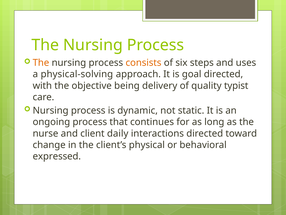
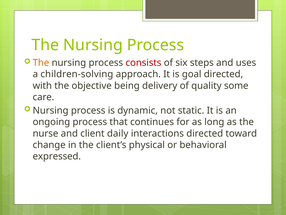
consists colour: orange -> red
physical-solving: physical-solving -> children-solving
typist: typist -> some
